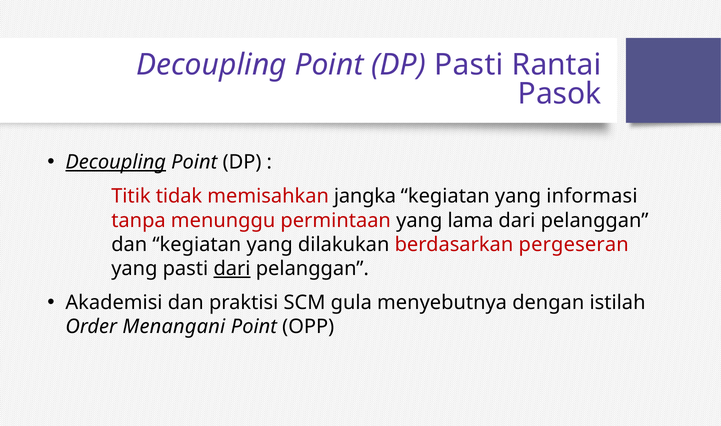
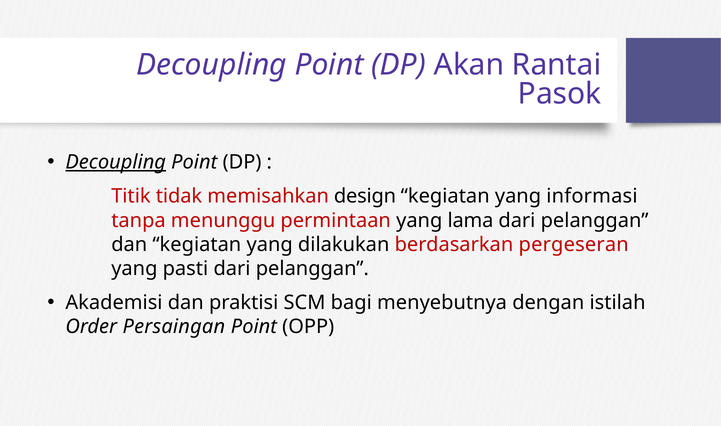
DP Pasti: Pasti -> Akan
jangka: jangka -> design
dari at (232, 268) underline: present -> none
gula: gula -> bagi
Menangani: Menangani -> Persaingan
